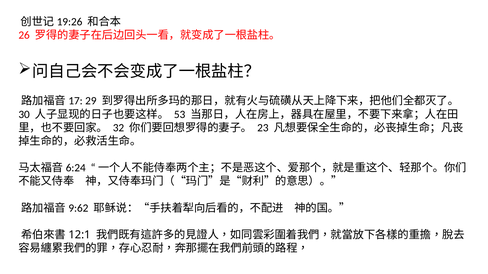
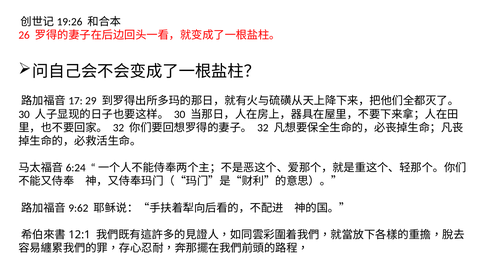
53 at (180, 115): 53 -> 30
23 at (263, 128): 23 -> 32
